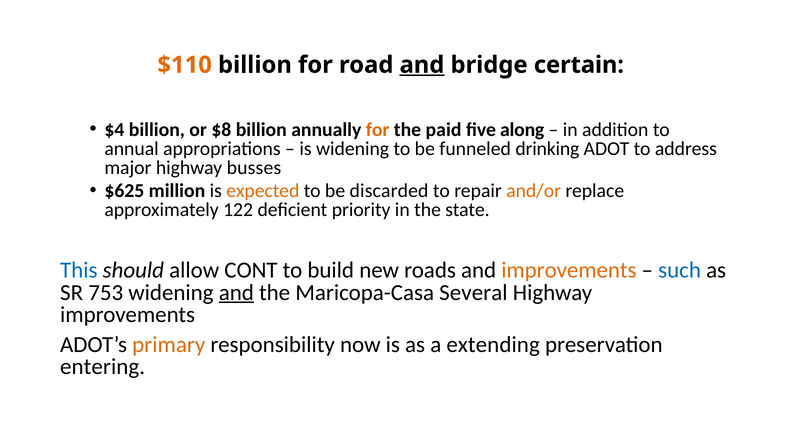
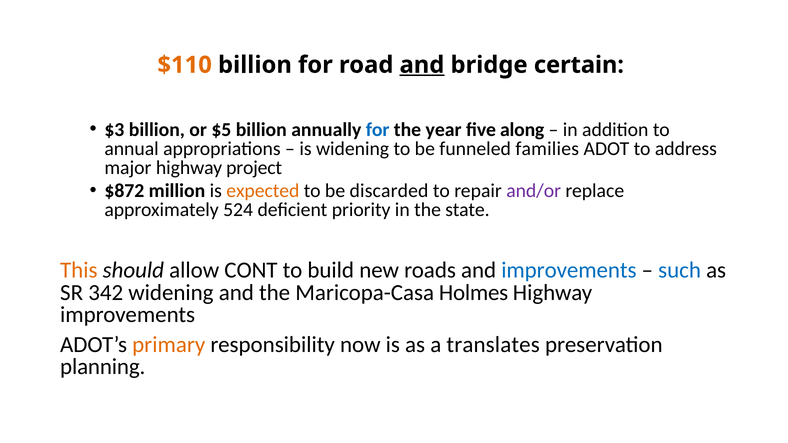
$4: $4 -> $3
$8: $8 -> $5
for at (378, 130) colour: orange -> blue
paid: paid -> year
drinking: drinking -> families
busses: busses -> project
$625: $625 -> $872
and/or colour: orange -> purple
122: 122 -> 524
This colour: blue -> orange
improvements at (569, 270) colour: orange -> blue
753: 753 -> 342
and at (236, 293) underline: present -> none
Several: Several -> Holmes
extending: extending -> translates
entering: entering -> planning
